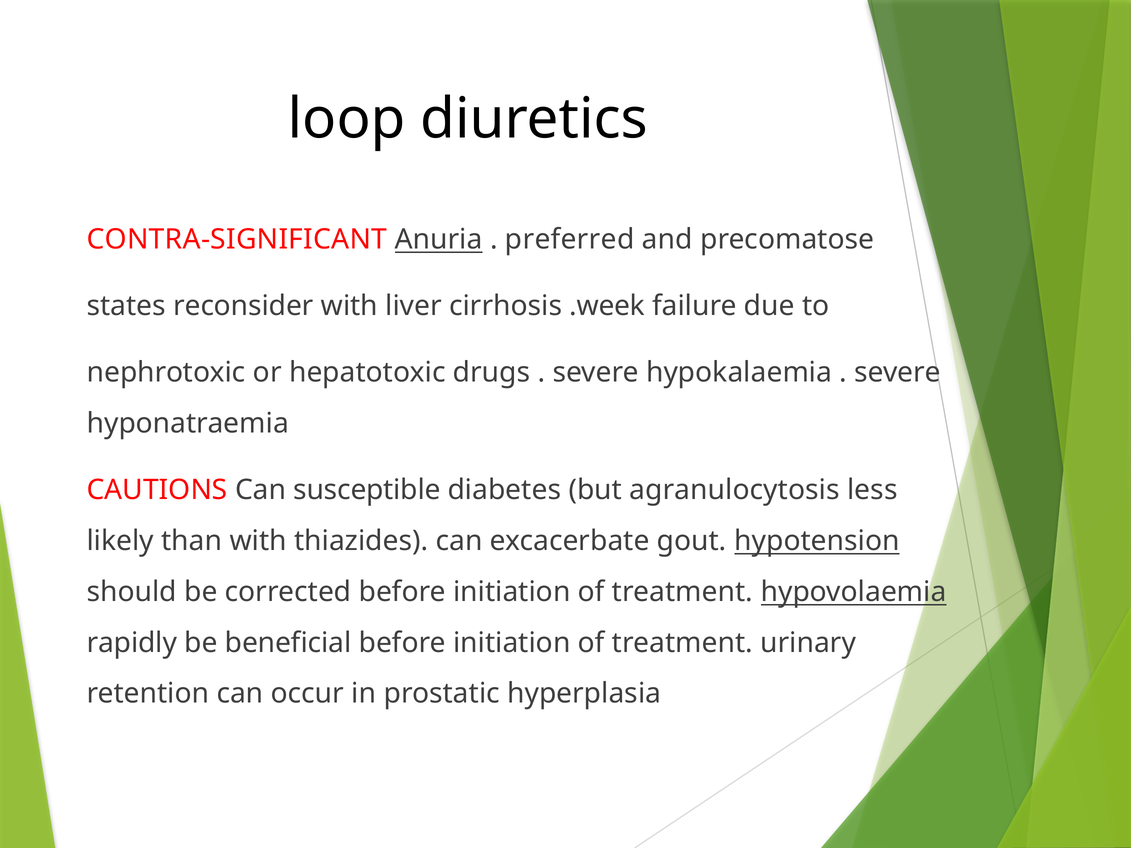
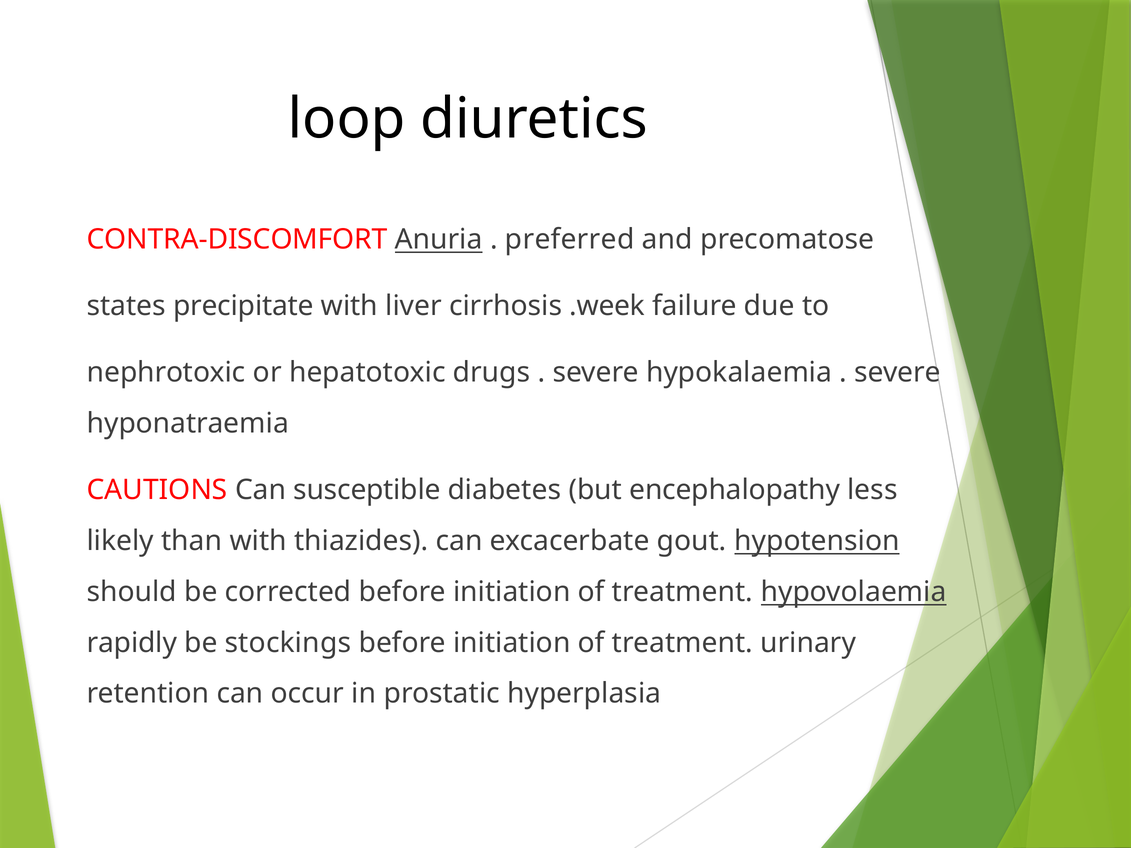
CONTRA-SIGNIFICANT: CONTRA-SIGNIFICANT -> CONTRA-DISCOMFORT
reconsider: reconsider -> precipitate
agranulocytosis: agranulocytosis -> encephalopathy
beneficial: beneficial -> stockings
